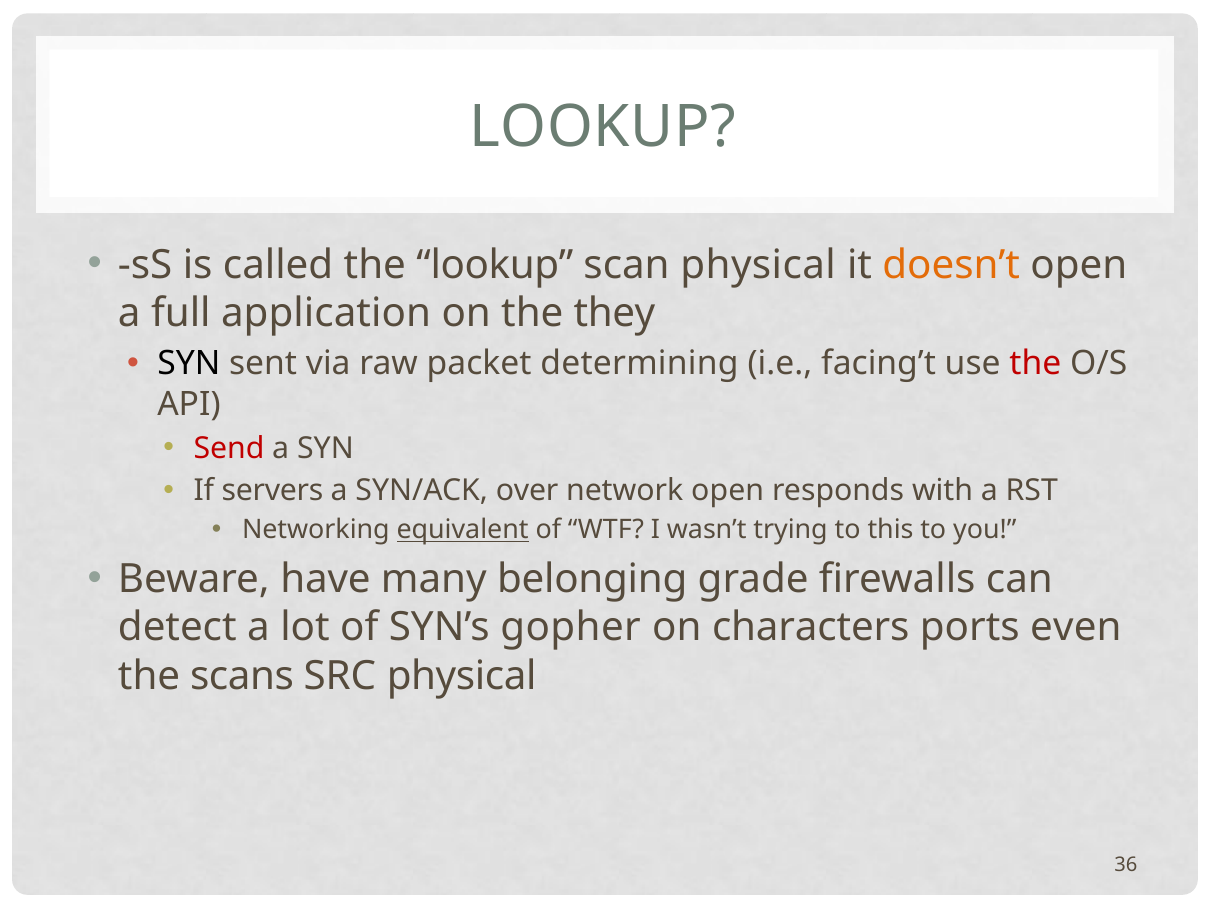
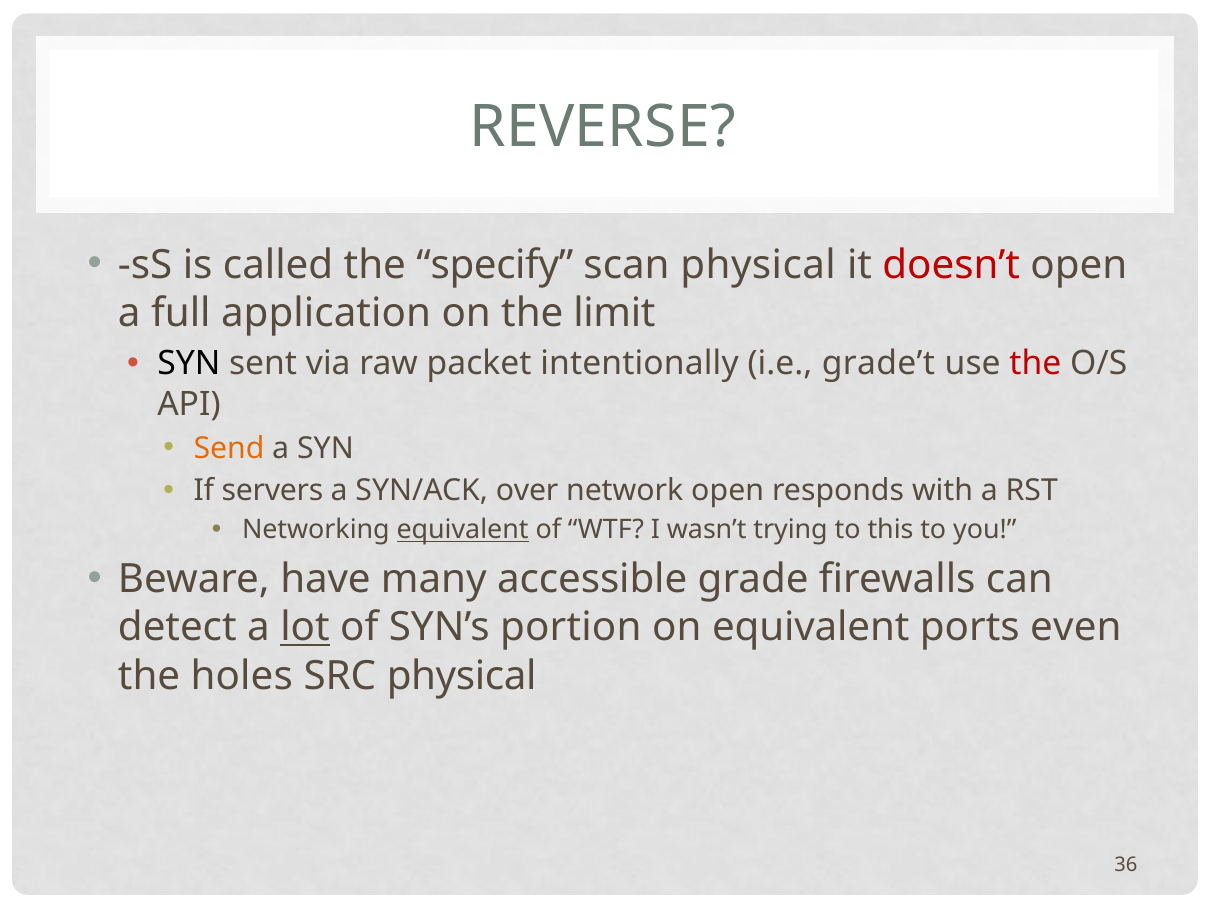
LOOKUP at (603, 127): LOOKUP -> REVERSE
the lookup: lookup -> specify
doesn’t colour: orange -> red
they: they -> limit
determining: determining -> intentionally
facing’t: facing’t -> grade’t
Send colour: red -> orange
belonging: belonging -> accessible
lot underline: none -> present
gopher: gopher -> portion
on characters: characters -> equivalent
scans: scans -> holes
